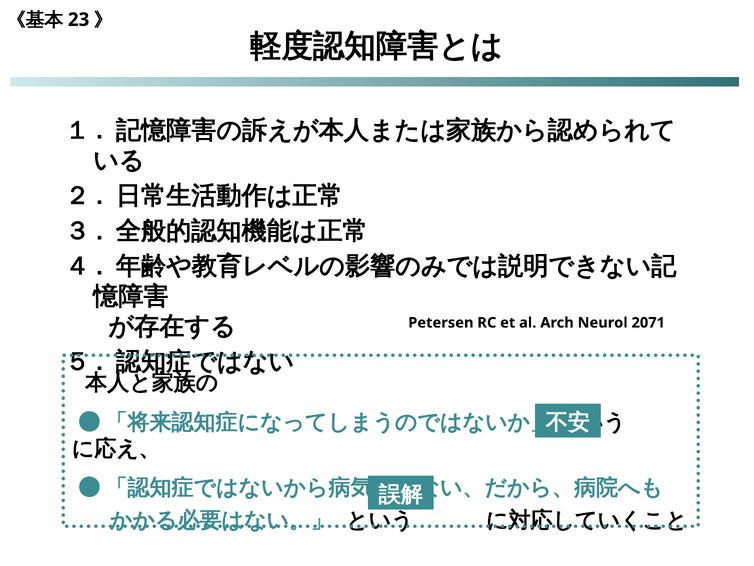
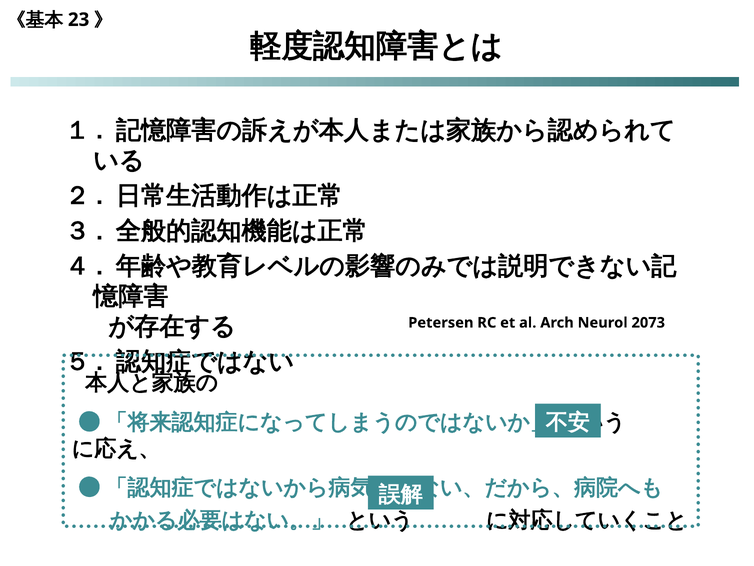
2071: 2071 -> 2073
